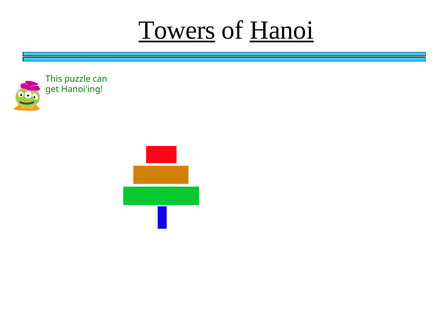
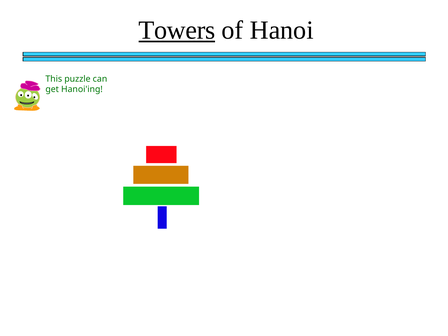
Hanoi underline: present -> none
